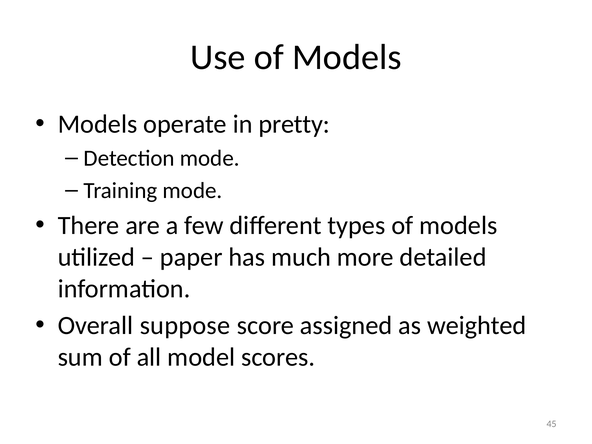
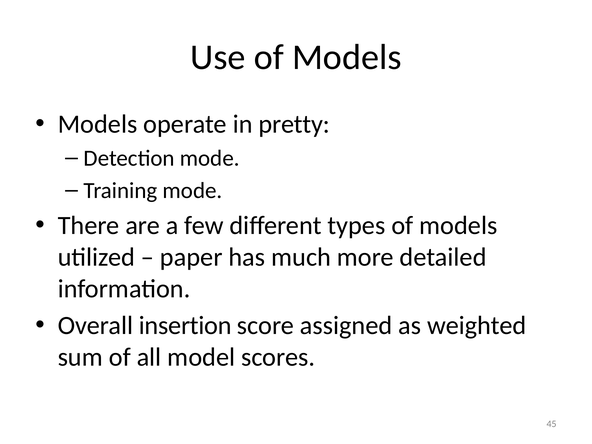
suppose: suppose -> insertion
